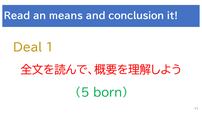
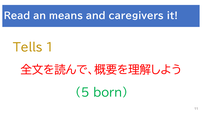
conclusion: conclusion -> caregivers
Deal: Deal -> Tells
